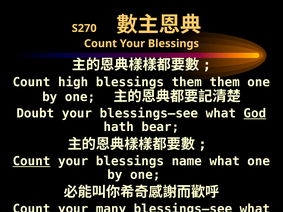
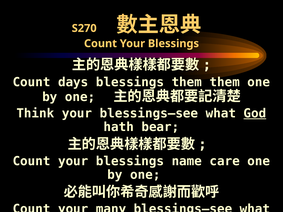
high: high -> days
Doubt: Doubt -> Think
Count at (32, 161) underline: present -> none
name what: what -> care
